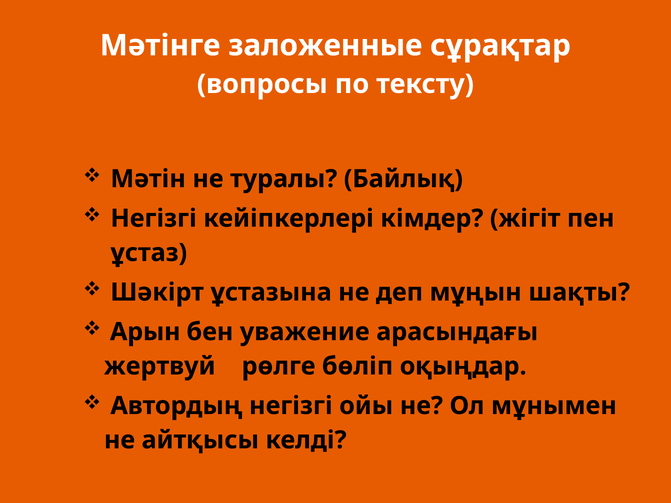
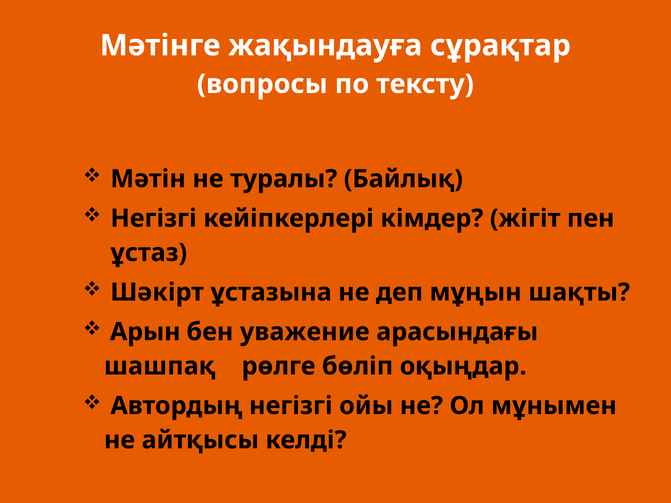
заложенные: заложенные -> жақындауға
жертвуй: жертвуй -> шашпақ
